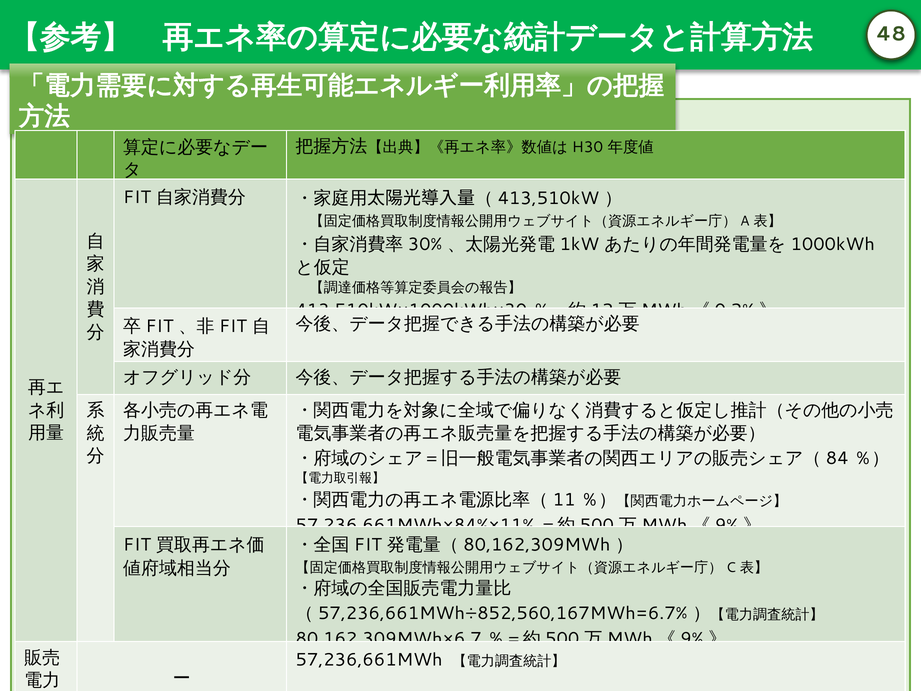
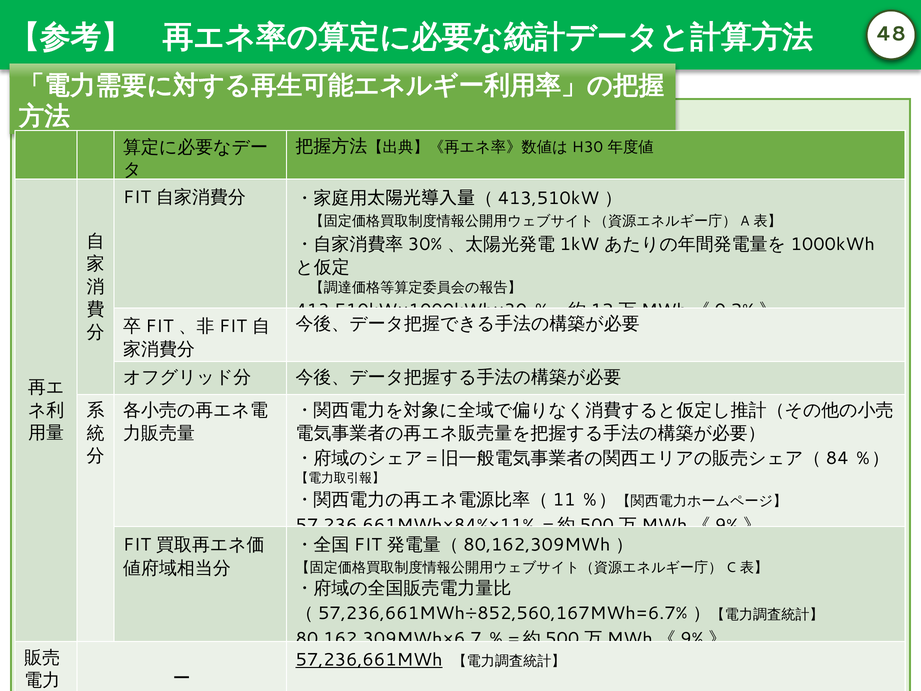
57,236,661MWh underline: none -> present
